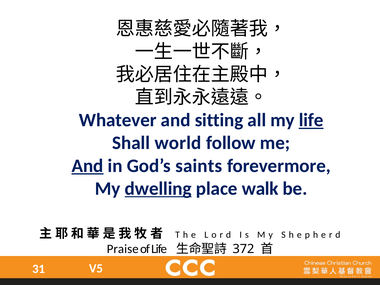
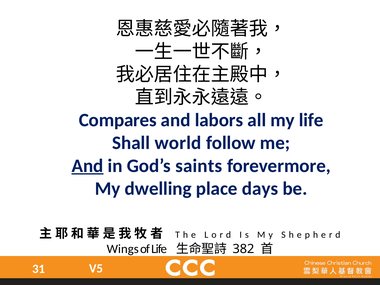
Whatever: Whatever -> Compares
sitting: sitting -> labors
life at (311, 120) underline: present -> none
dwelling underline: present -> none
walk: walk -> days
Praise: Praise -> Wings
372: 372 -> 382
